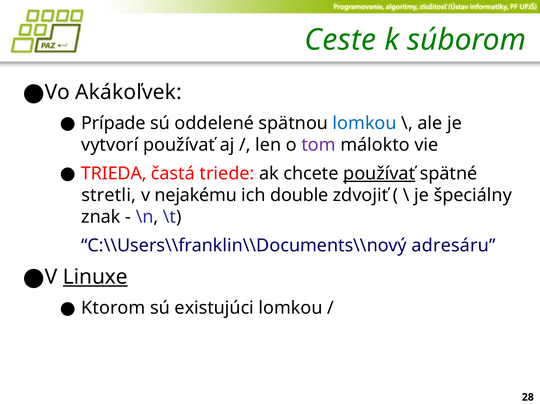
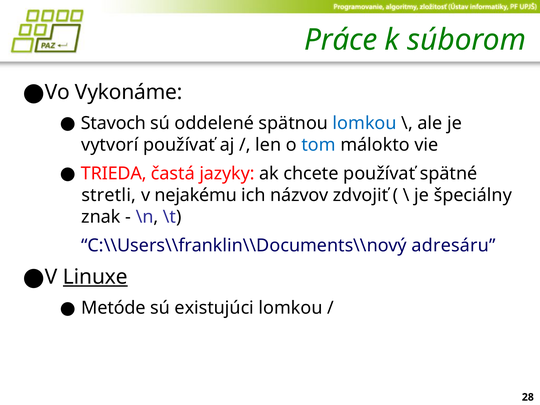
Ceste: Ceste -> Práce
Akákoľvek: Akákoľvek -> Vykonáme
Prípade: Prípade -> Stavoch
tom colour: purple -> blue
triede: triede -> jazyky
používať at (379, 174) underline: present -> none
double: double -> názvov
Ktorom: Ktorom -> Metóde
